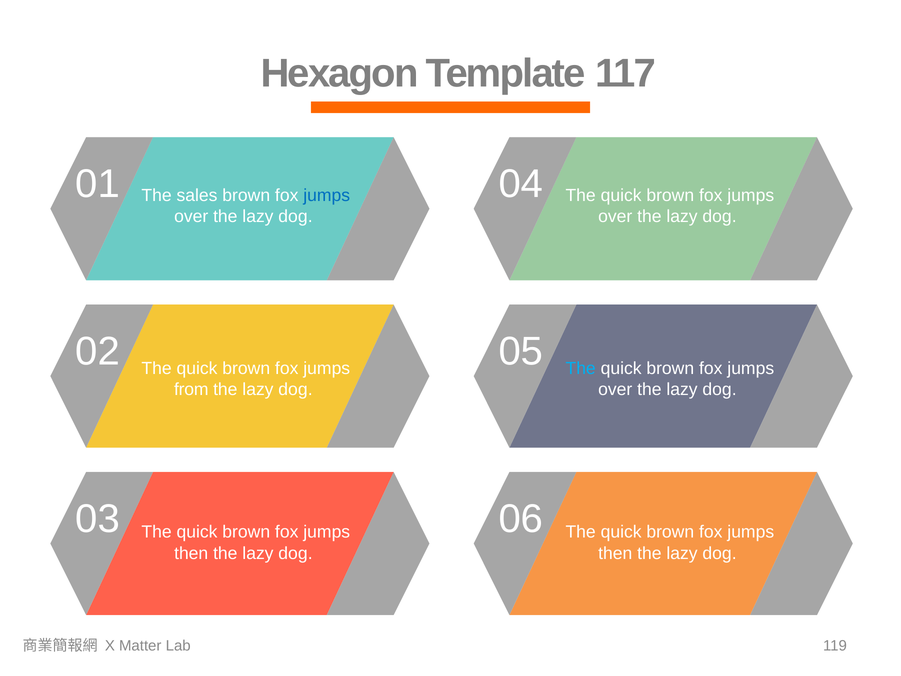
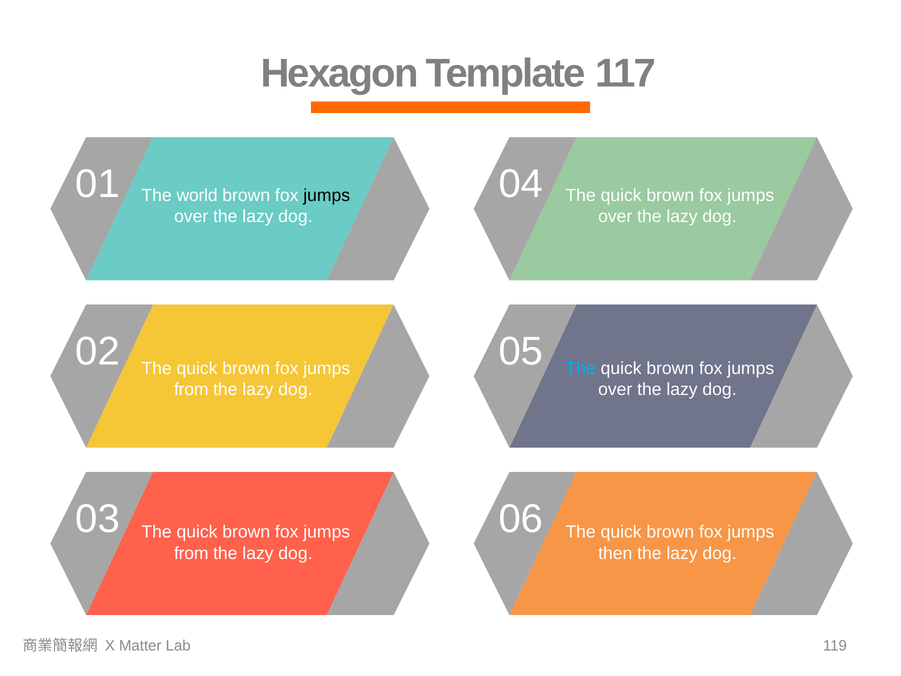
sales: sales -> world
jumps at (327, 195) colour: blue -> black
then at (191, 553): then -> from
